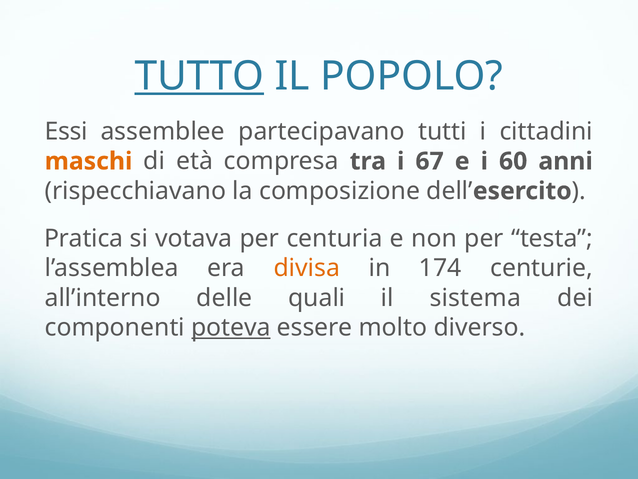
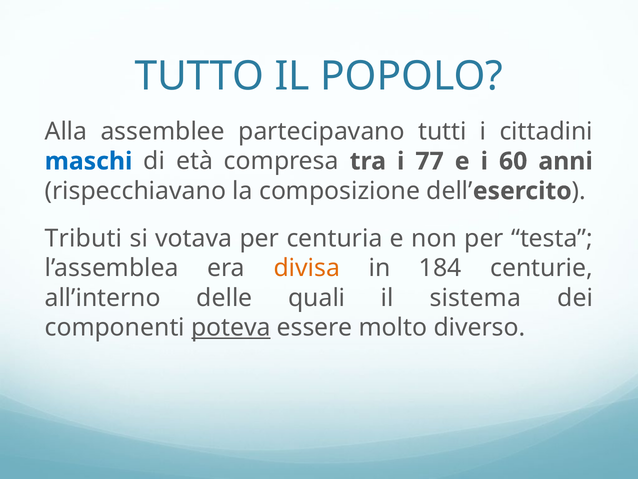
TUTTO underline: present -> none
Essi: Essi -> Alla
maschi colour: orange -> blue
67: 67 -> 77
Pratica: Pratica -> Tributi
174: 174 -> 184
